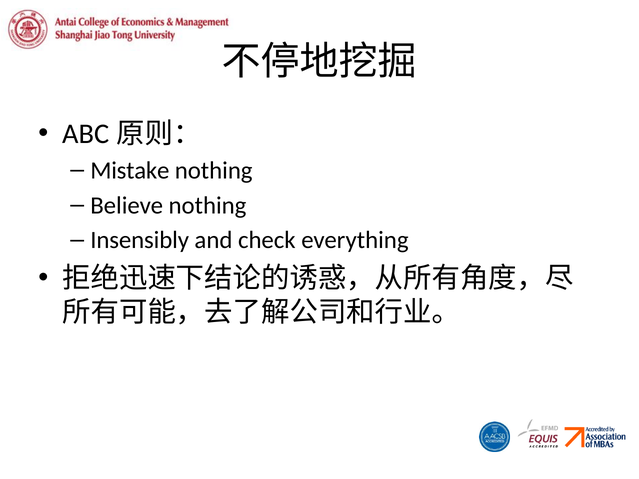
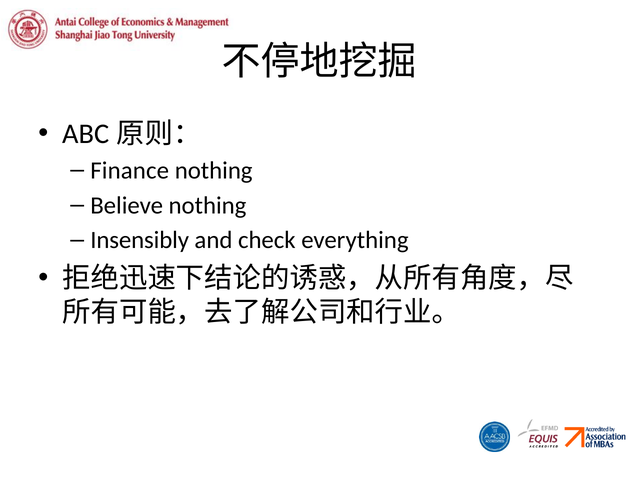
Mistake: Mistake -> Finance
